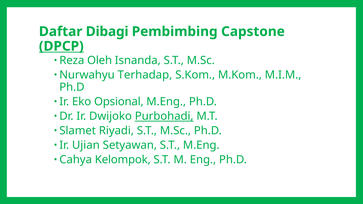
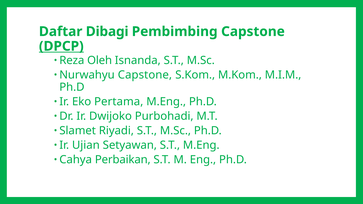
Nurwahyu Terhadap: Terhadap -> Capstone
Opsional: Opsional -> Pertama
Purbohadi underline: present -> none
Kelompok: Kelompok -> Perbaikan
